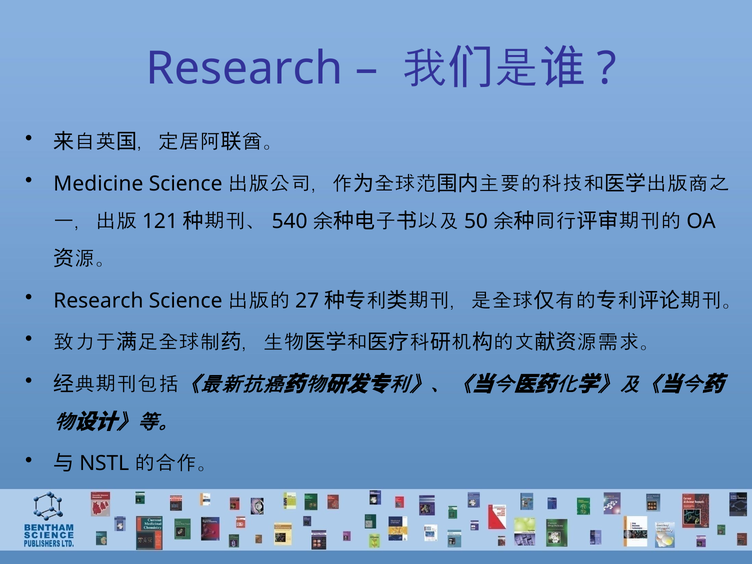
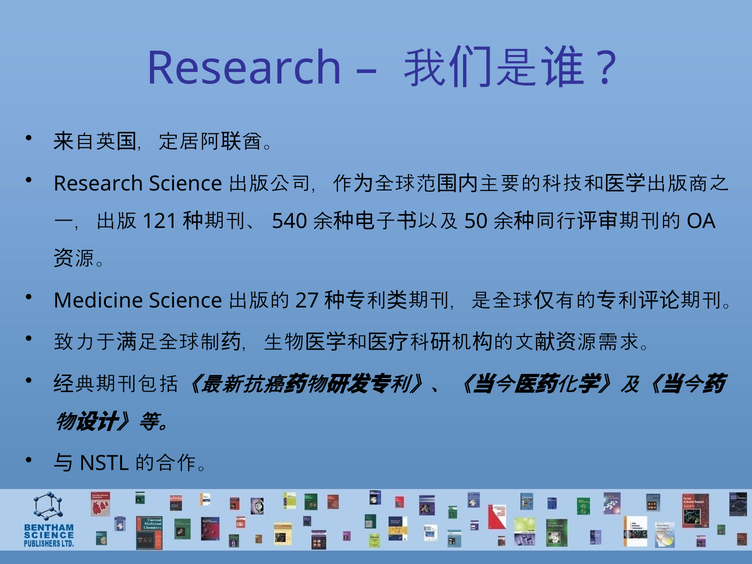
Medicine at (98, 184): Medicine -> Research
Research at (98, 301): Research -> Medicine
